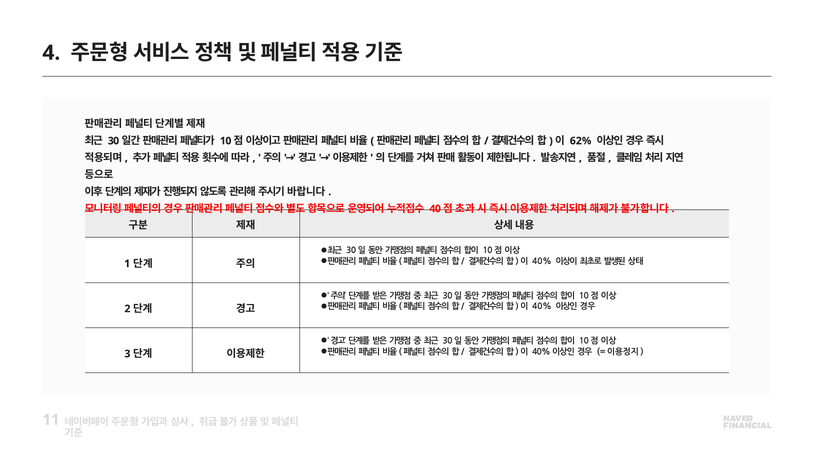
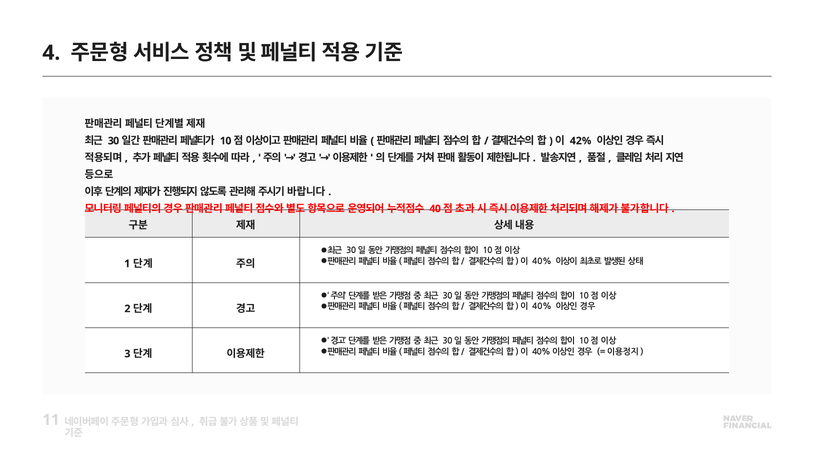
62%: 62% -> 42%
